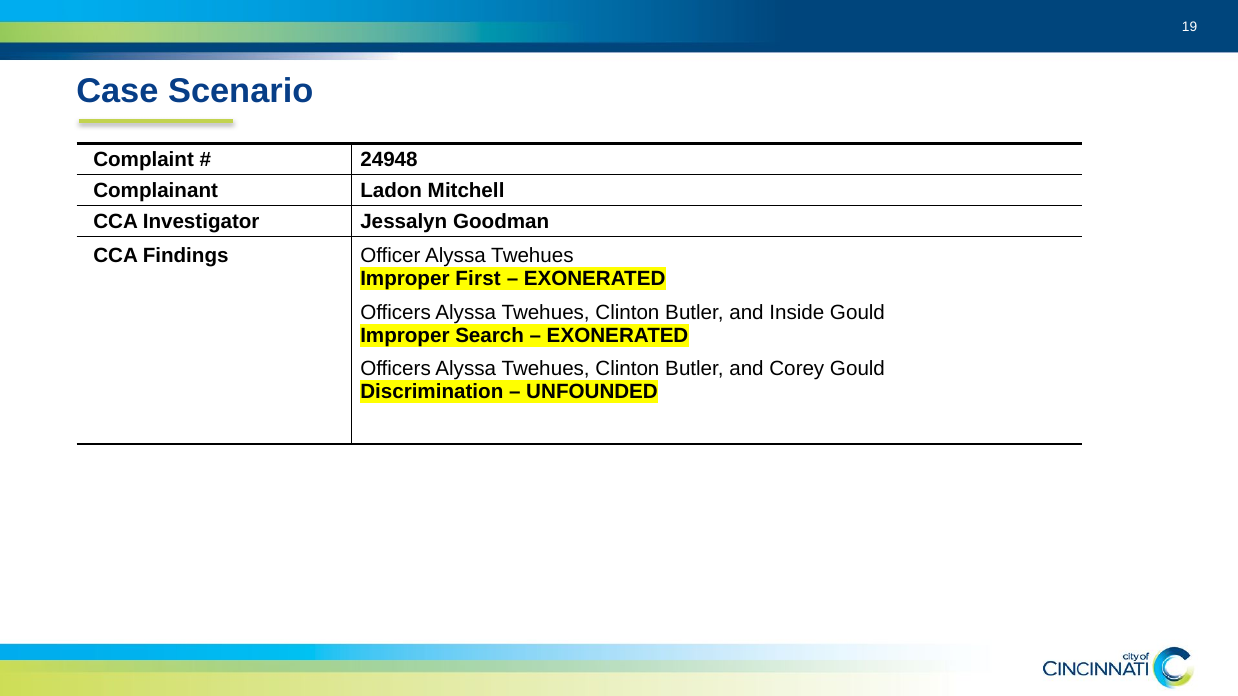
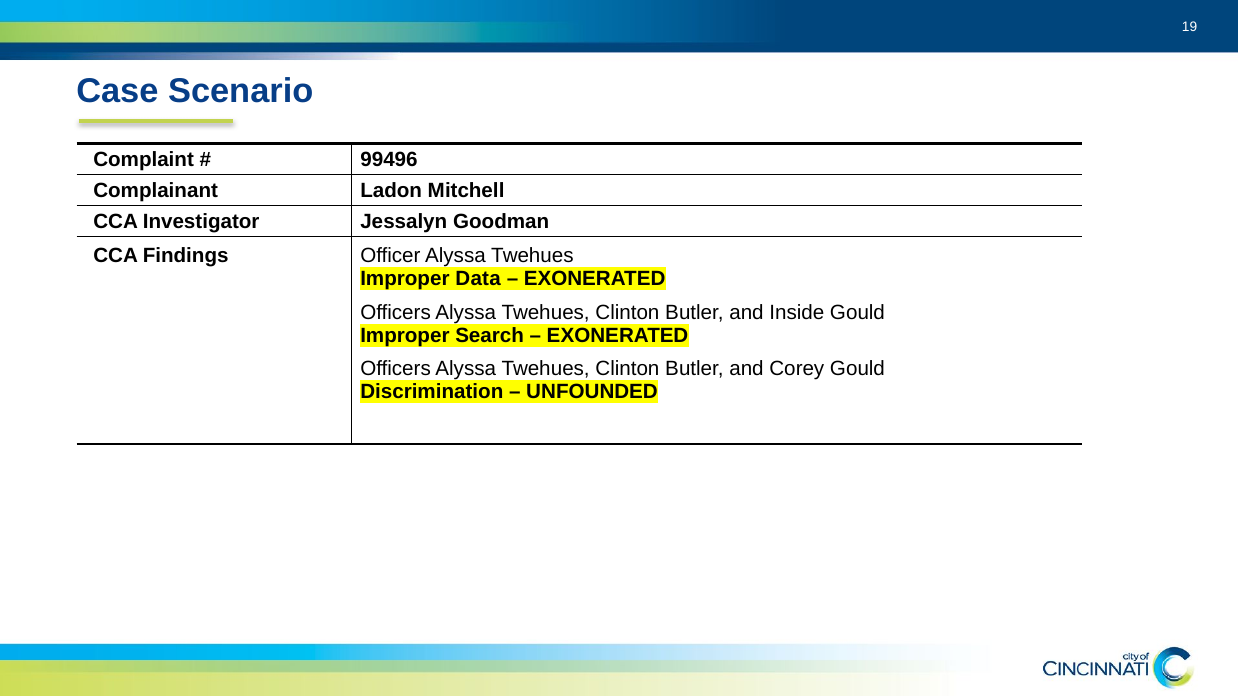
24948: 24948 -> 99496
First: First -> Data
